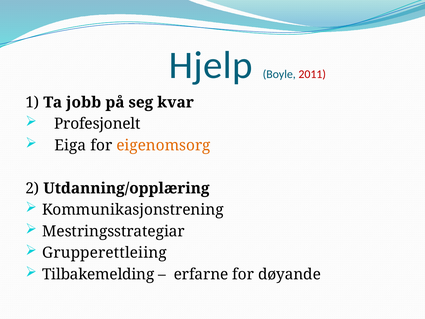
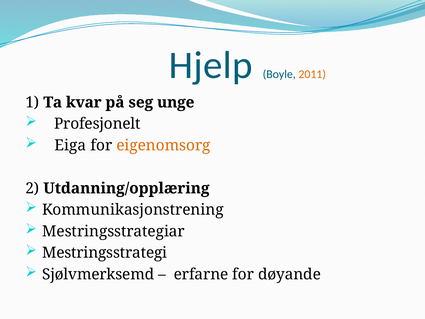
2011 colour: red -> orange
jobb: jobb -> kvar
kvar: kvar -> unge
Grupperettleiing: Grupperettleiing -> Mestringsstrategi
Tilbakemelding: Tilbakemelding -> Sjølvmerksemd
